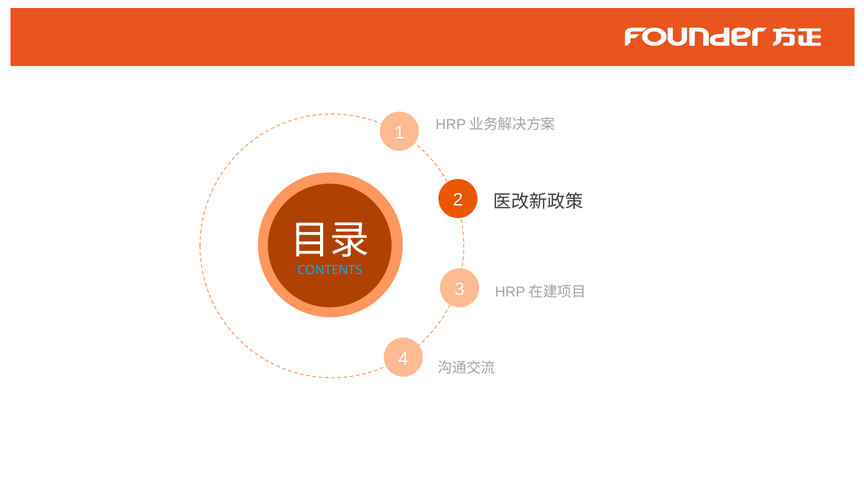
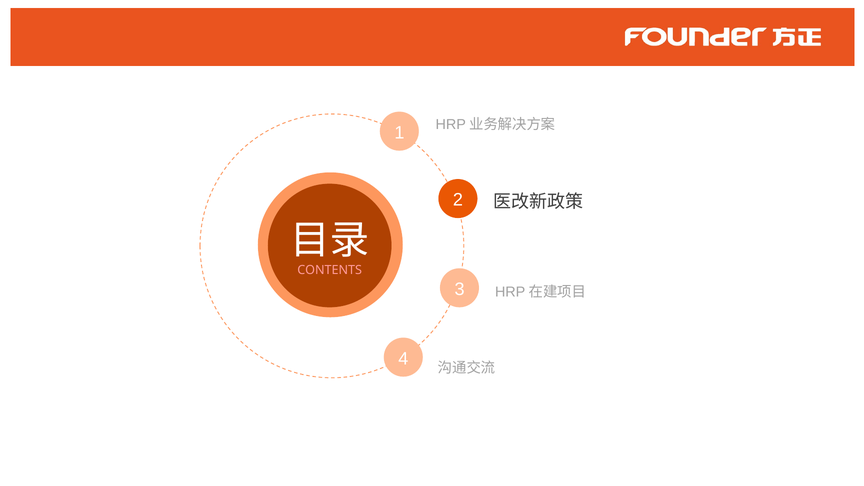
CONTENTS colour: light blue -> pink
